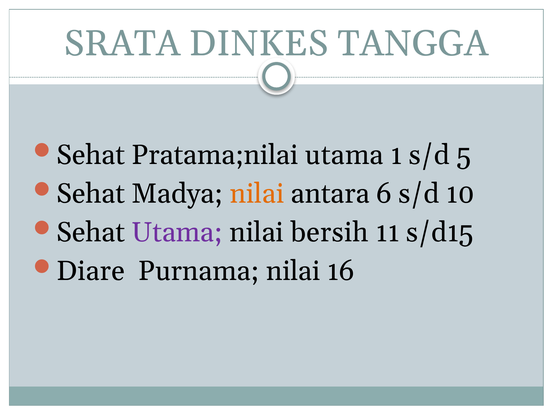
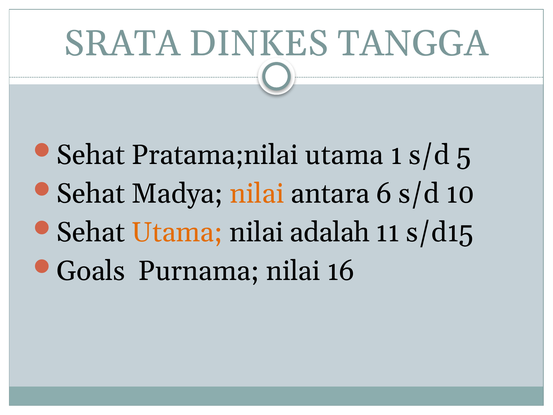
Utama at (177, 232) colour: purple -> orange
bersih: bersih -> adalah
Diare: Diare -> Goals
